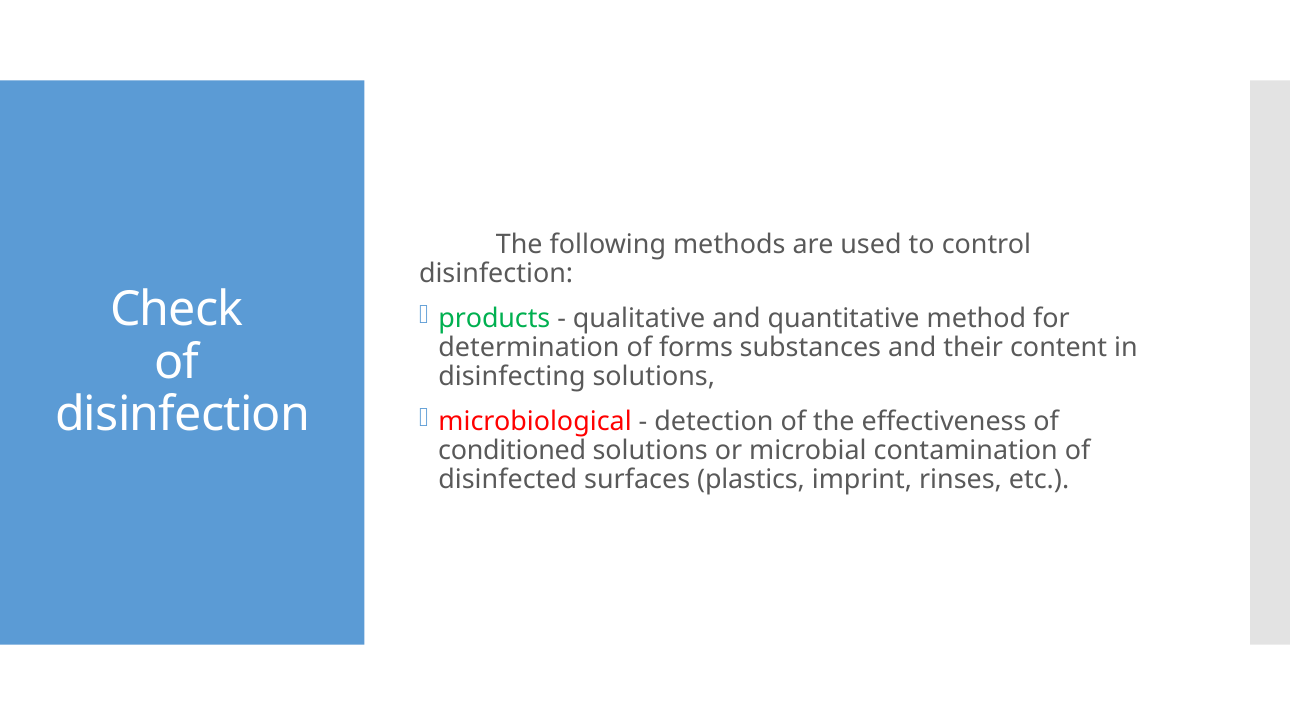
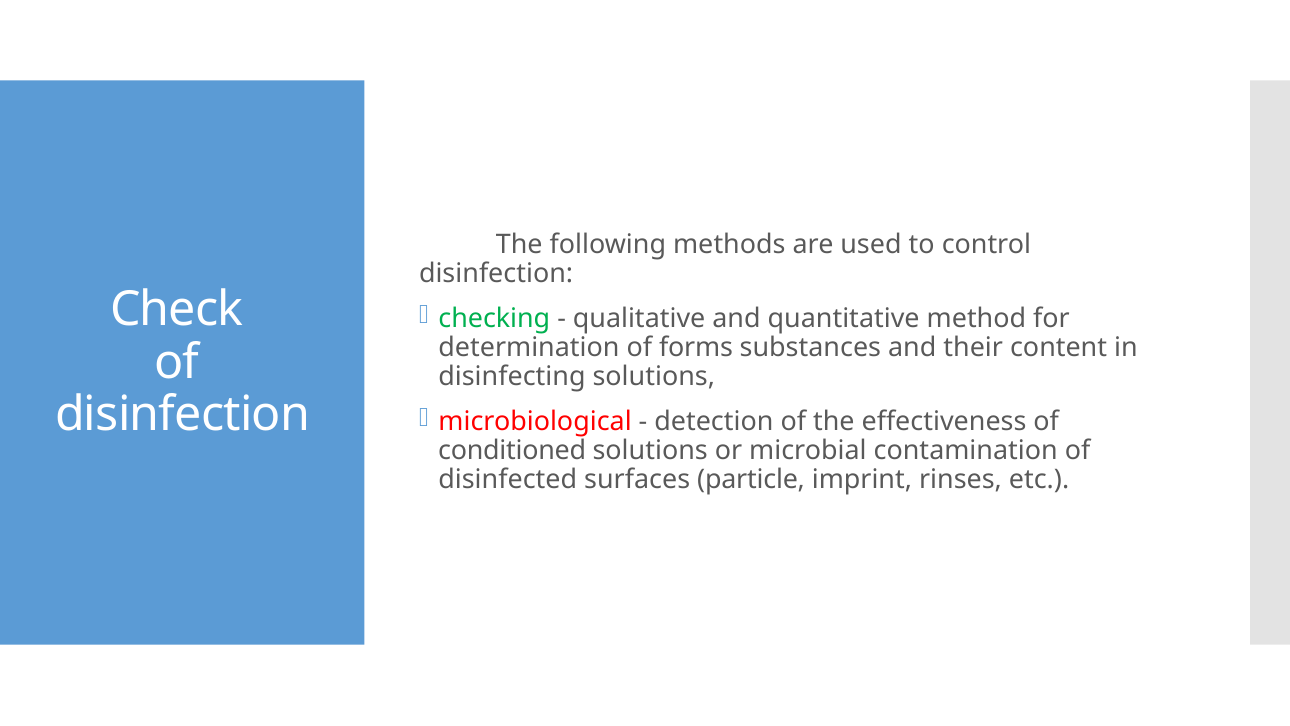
products: products -> checking
plastics: plastics -> particle
